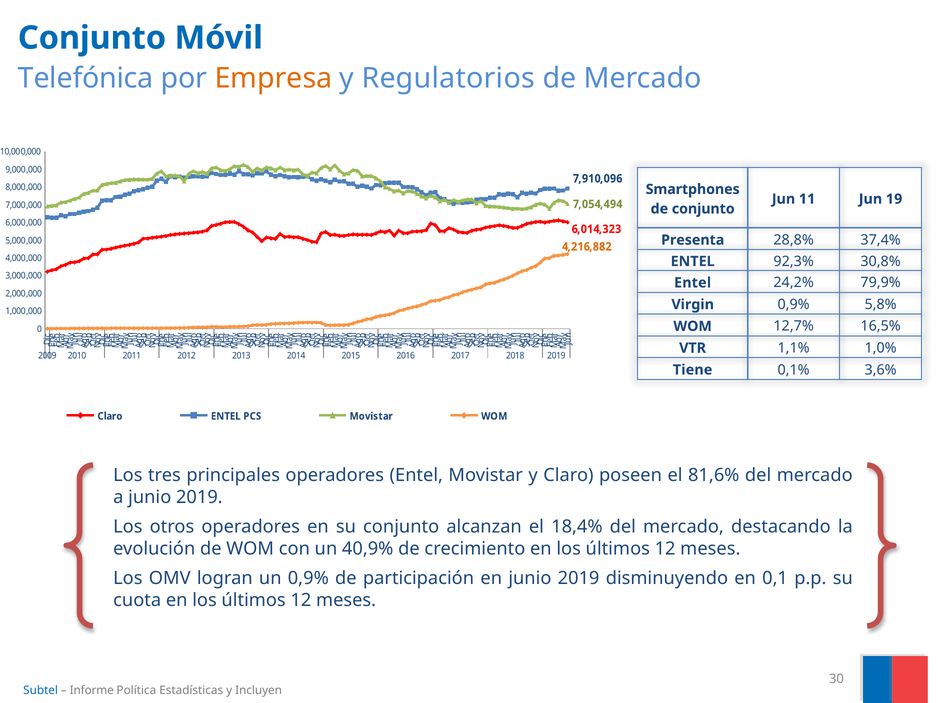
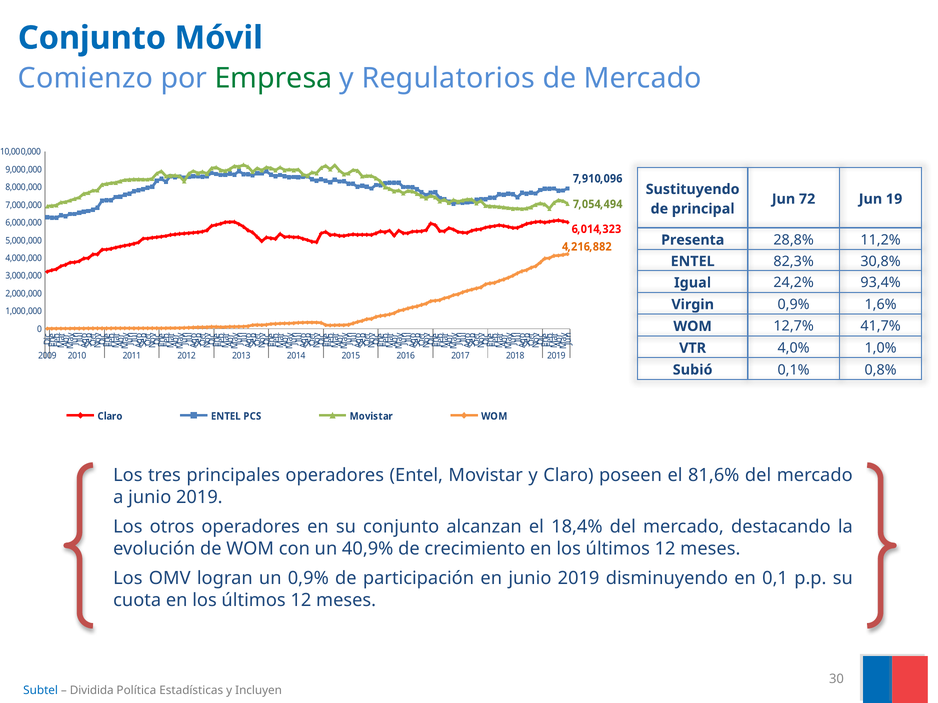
Telefónica: Telefónica -> Comienzo
Empresa colour: orange -> green
Smartphones: Smartphones -> Sustituyendo
11: 11 -> 72
de conjunto: conjunto -> principal
37,4%: 37,4% -> 11,2%
92,3%: 92,3% -> 82,3%
Entel at (693, 283): Entel -> Igual
79,9%: 79,9% -> 93,4%
5,8%: 5,8% -> 1,6%
16,5%: 16,5% -> 41,7%
1,1%: 1,1% -> 4,0%
Tiene: Tiene -> Subió
3,6%: 3,6% -> 0,8%
Informe: Informe -> Dividida
